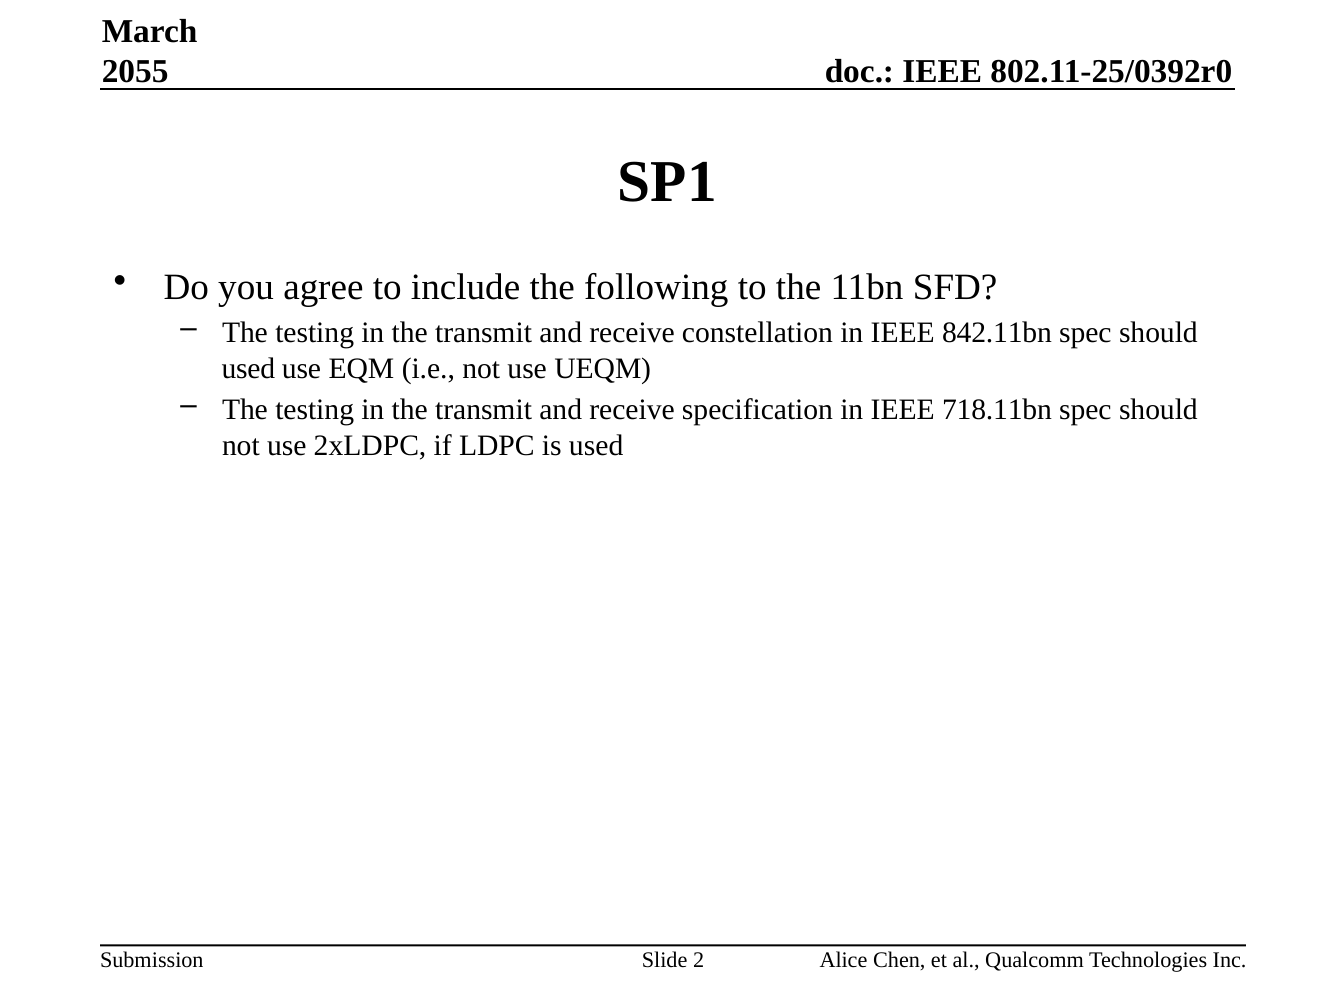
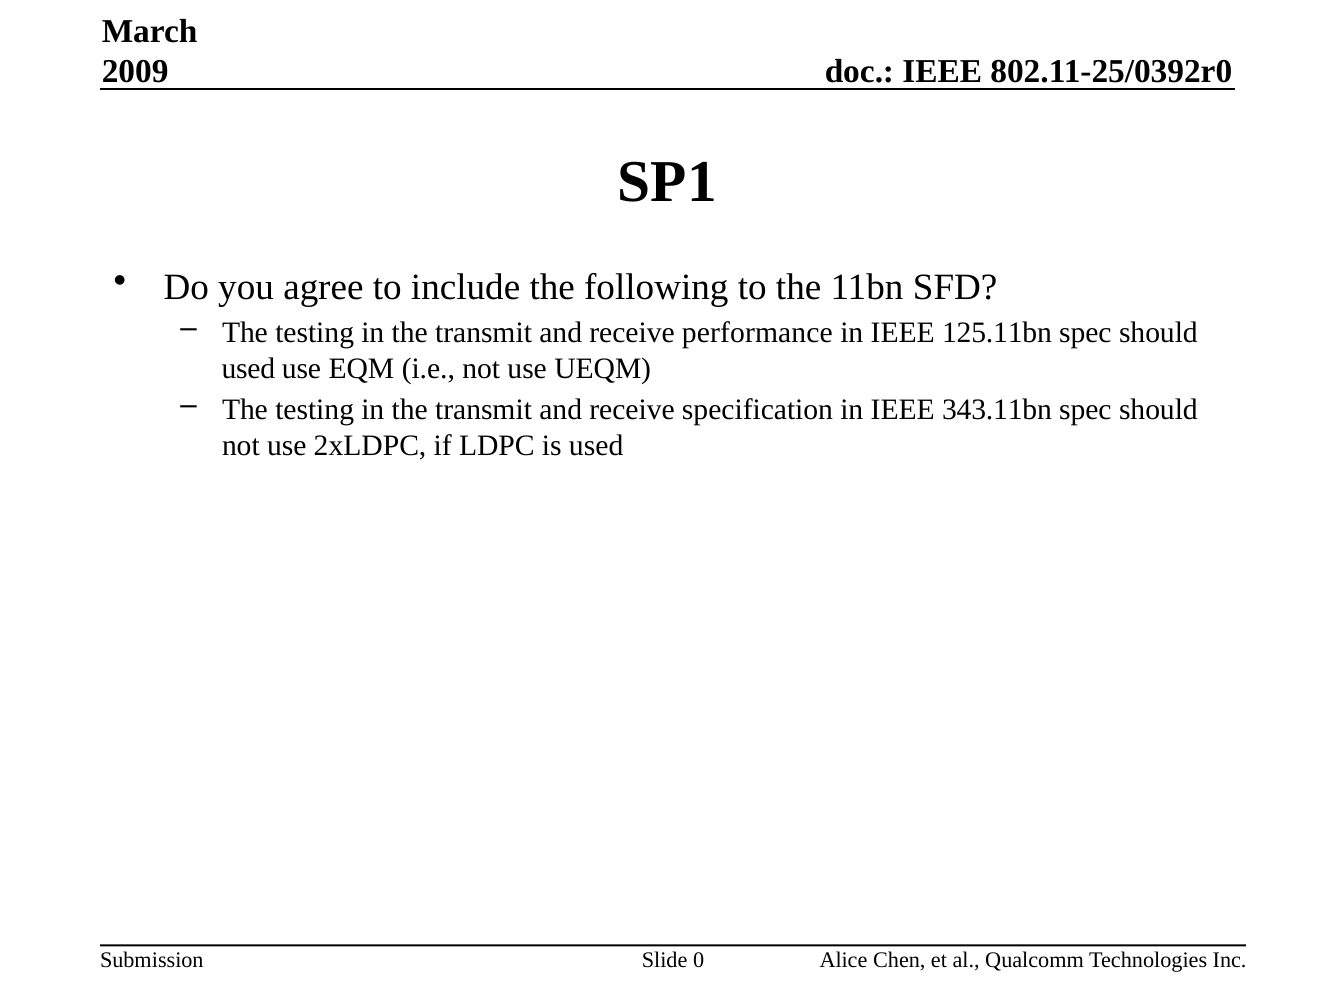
2055: 2055 -> 2009
constellation: constellation -> performance
842.11bn: 842.11bn -> 125.11bn
718.11bn: 718.11bn -> 343.11bn
2: 2 -> 0
